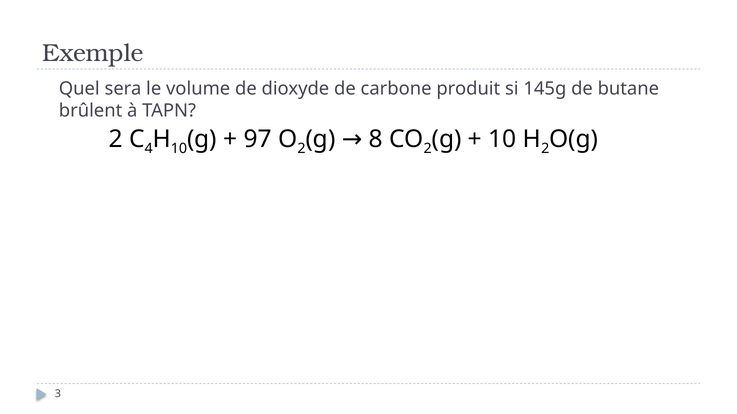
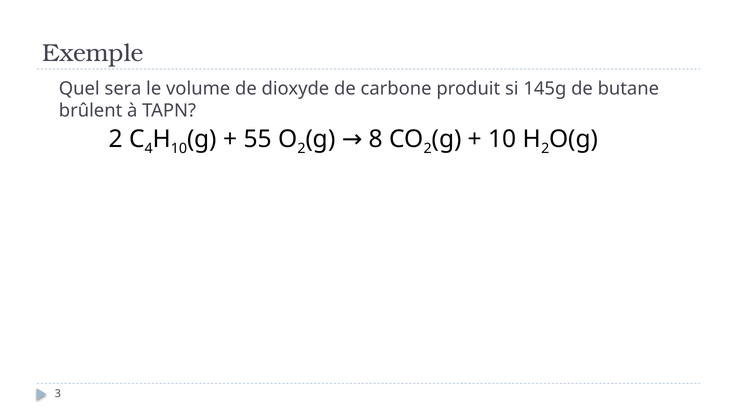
97: 97 -> 55
